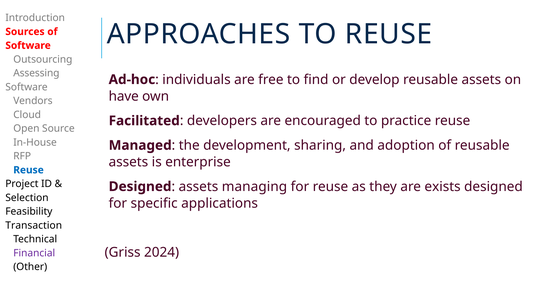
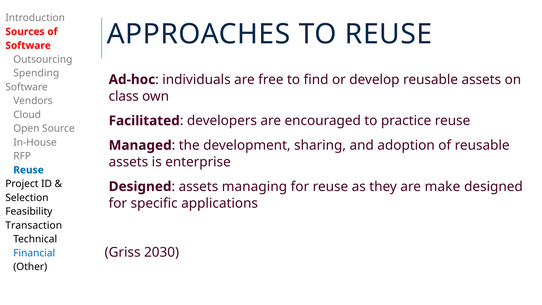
Assessing: Assessing -> Spending
have: have -> class
exists: exists -> make
2024: 2024 -> 2030
Financial colour: purple -> blue
